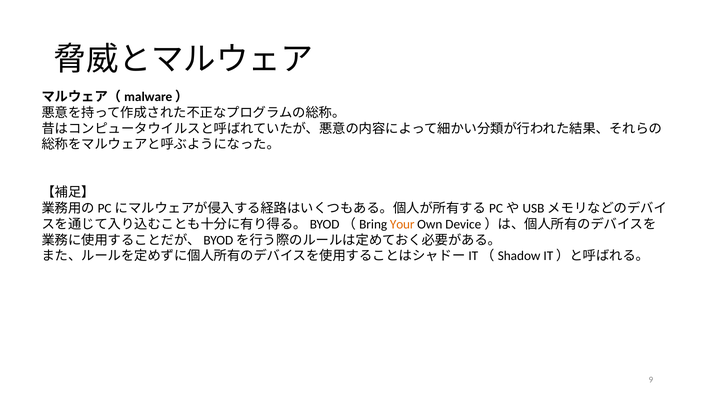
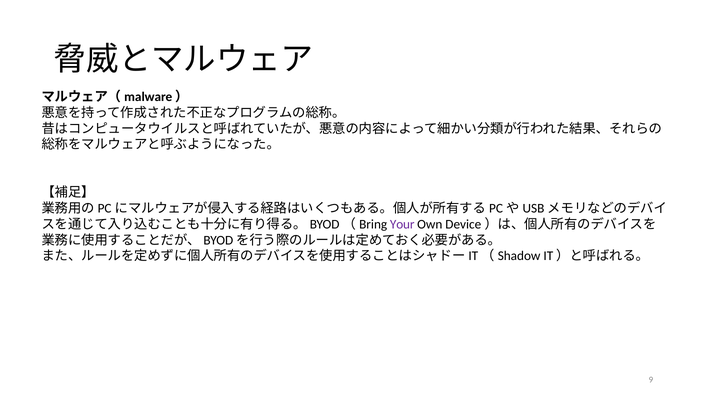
Your colour: orange -> purple
